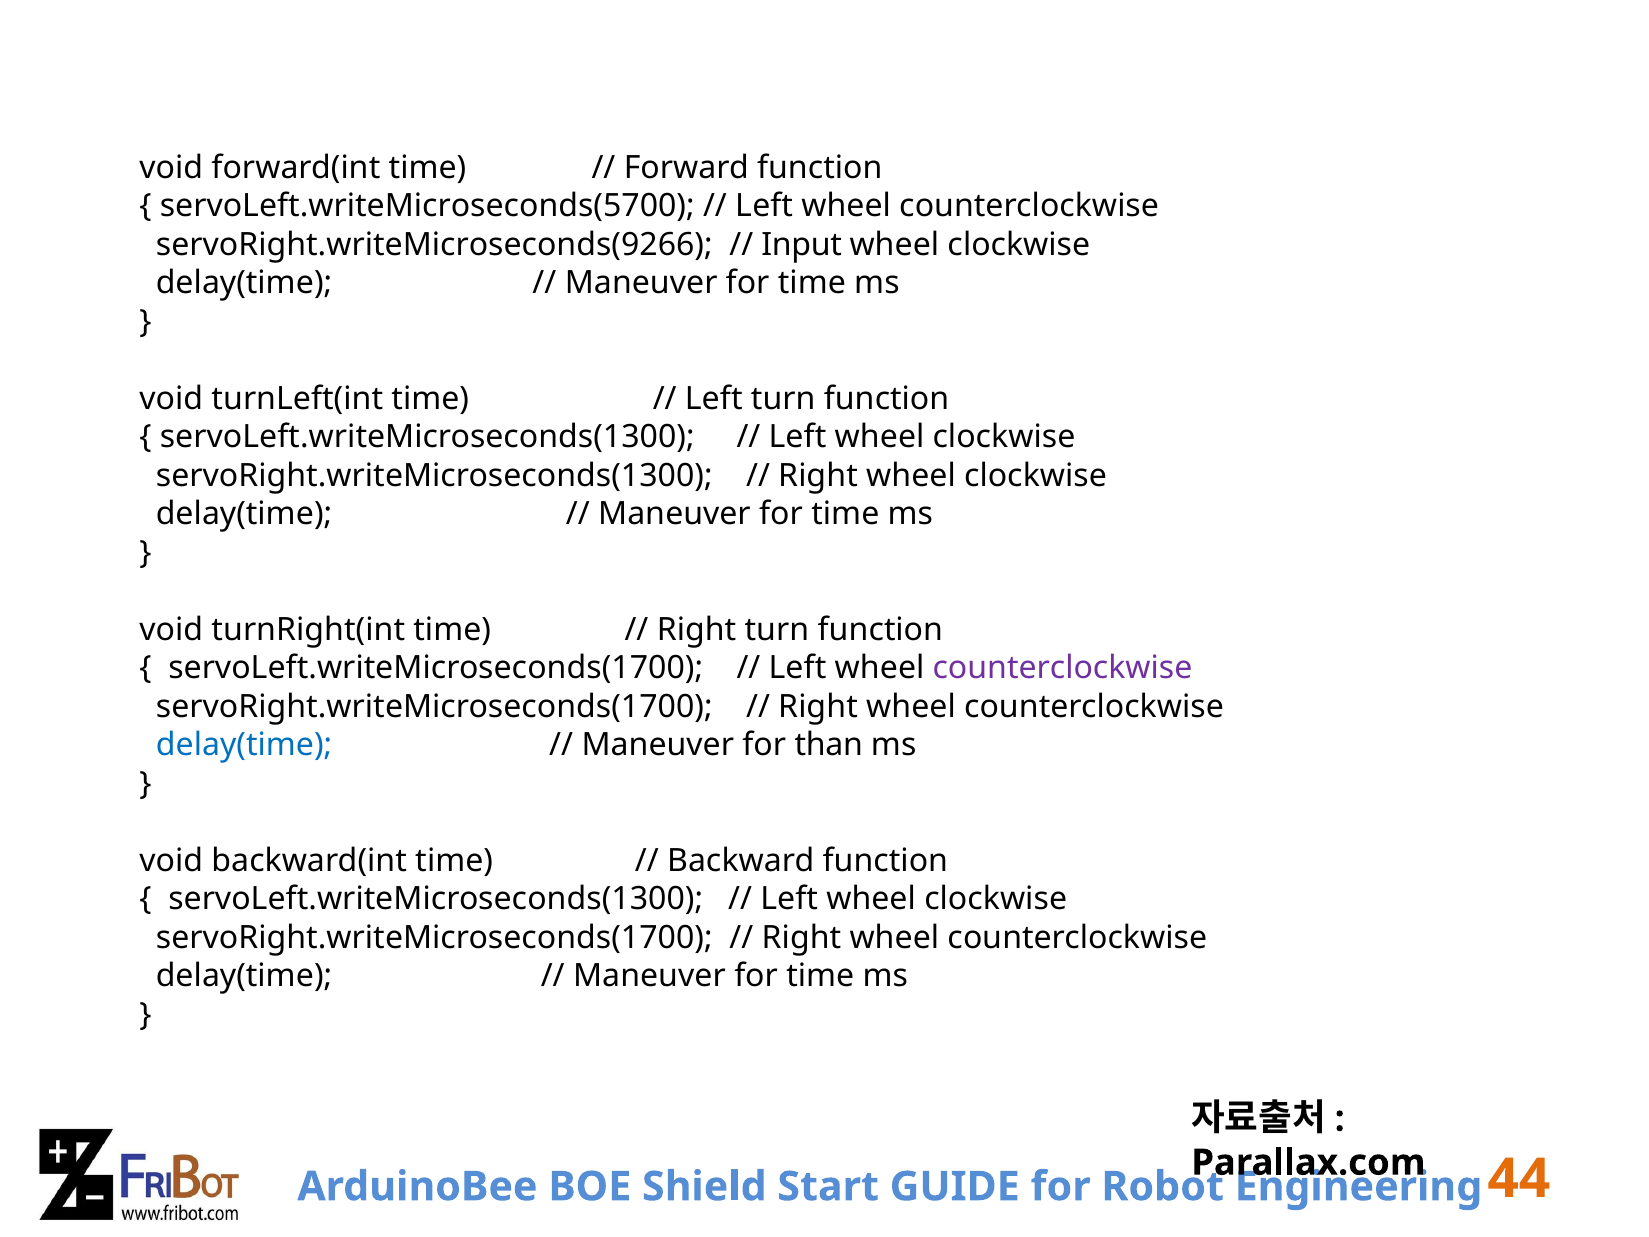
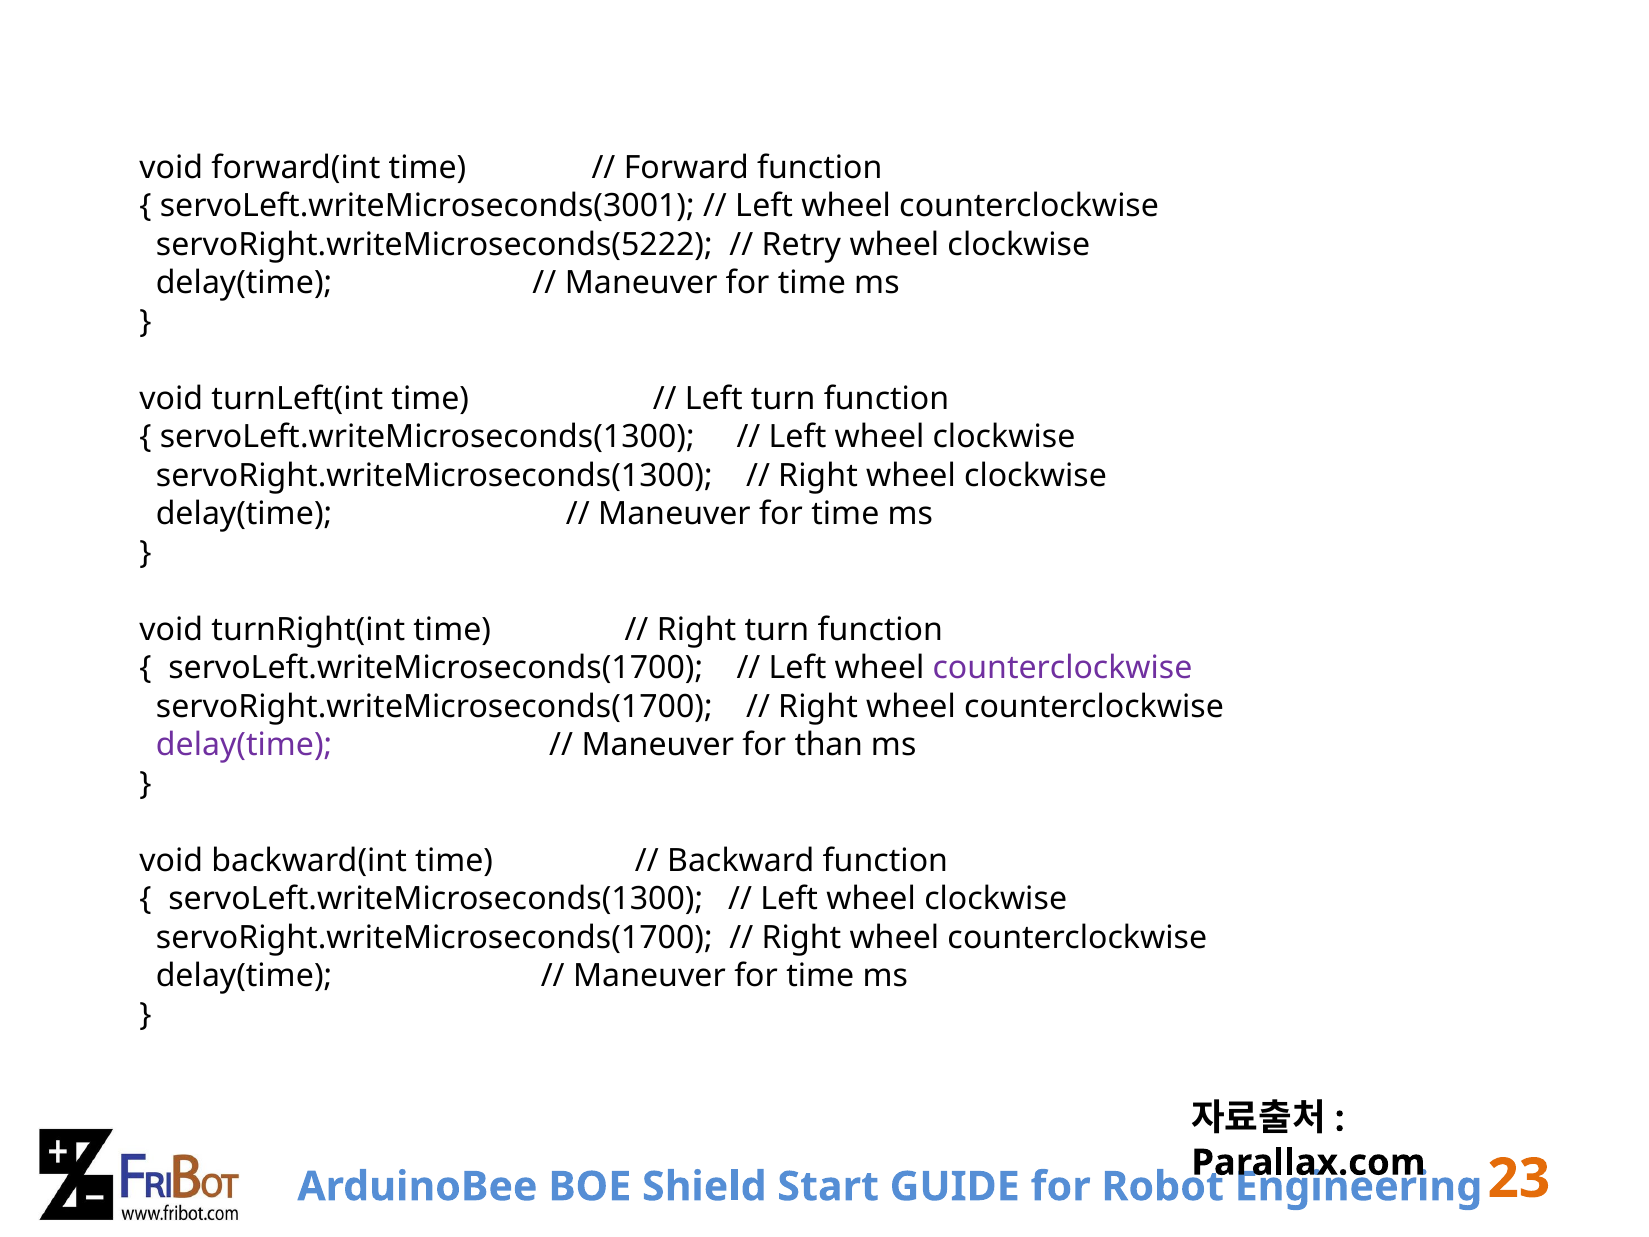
servoLeft.writeMicroseconds(5700: servoLeft.writeMicroseconds(5700 -> servoLeft.writeMicroseconds(3001
servoRight.writeMicroseconds(9266: servoRight.writeMicroseconds(9266 -> servoRight.writeMicroseconds(5222
Input: Input -> Retry
delay(time at (244, 745) colour: blue -> purple
44: 44 -> 23
